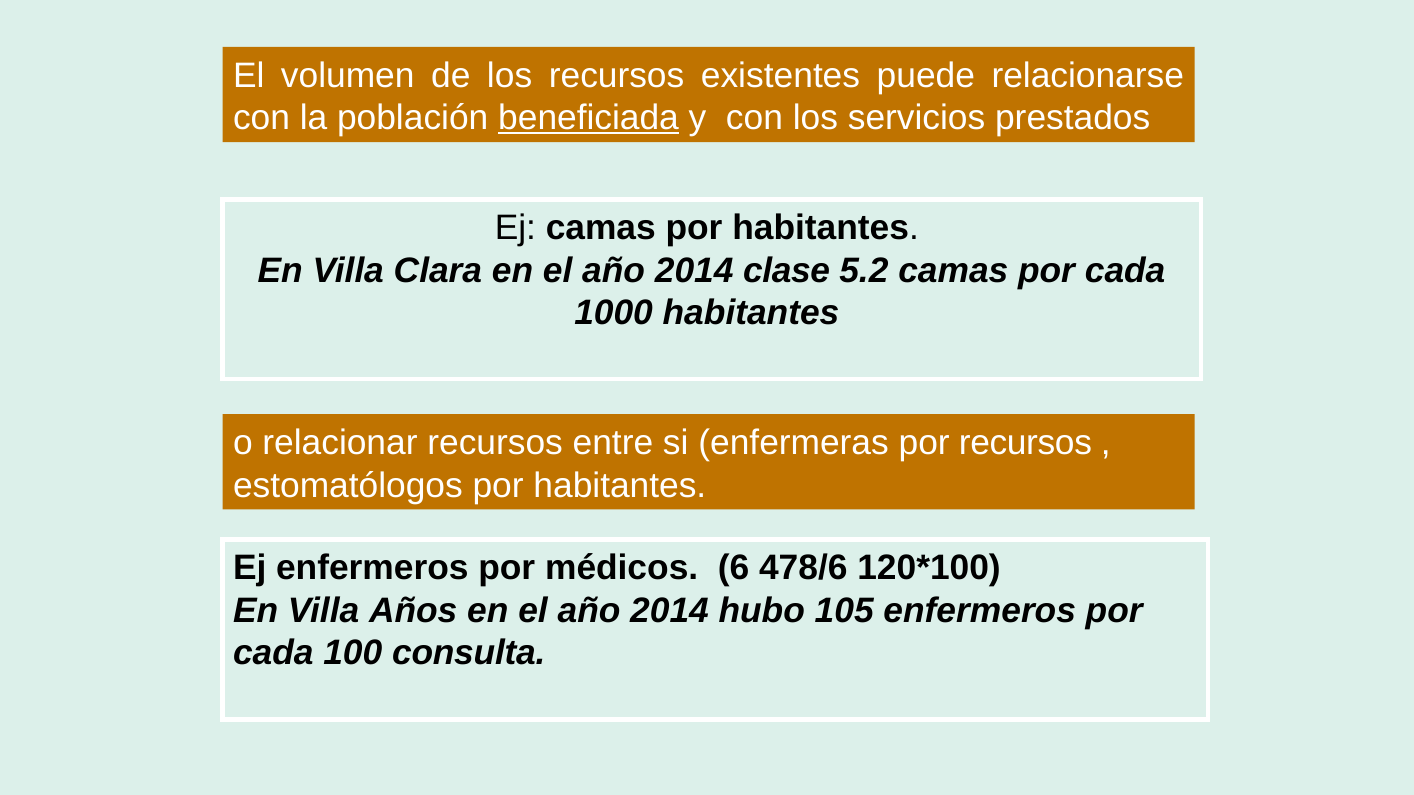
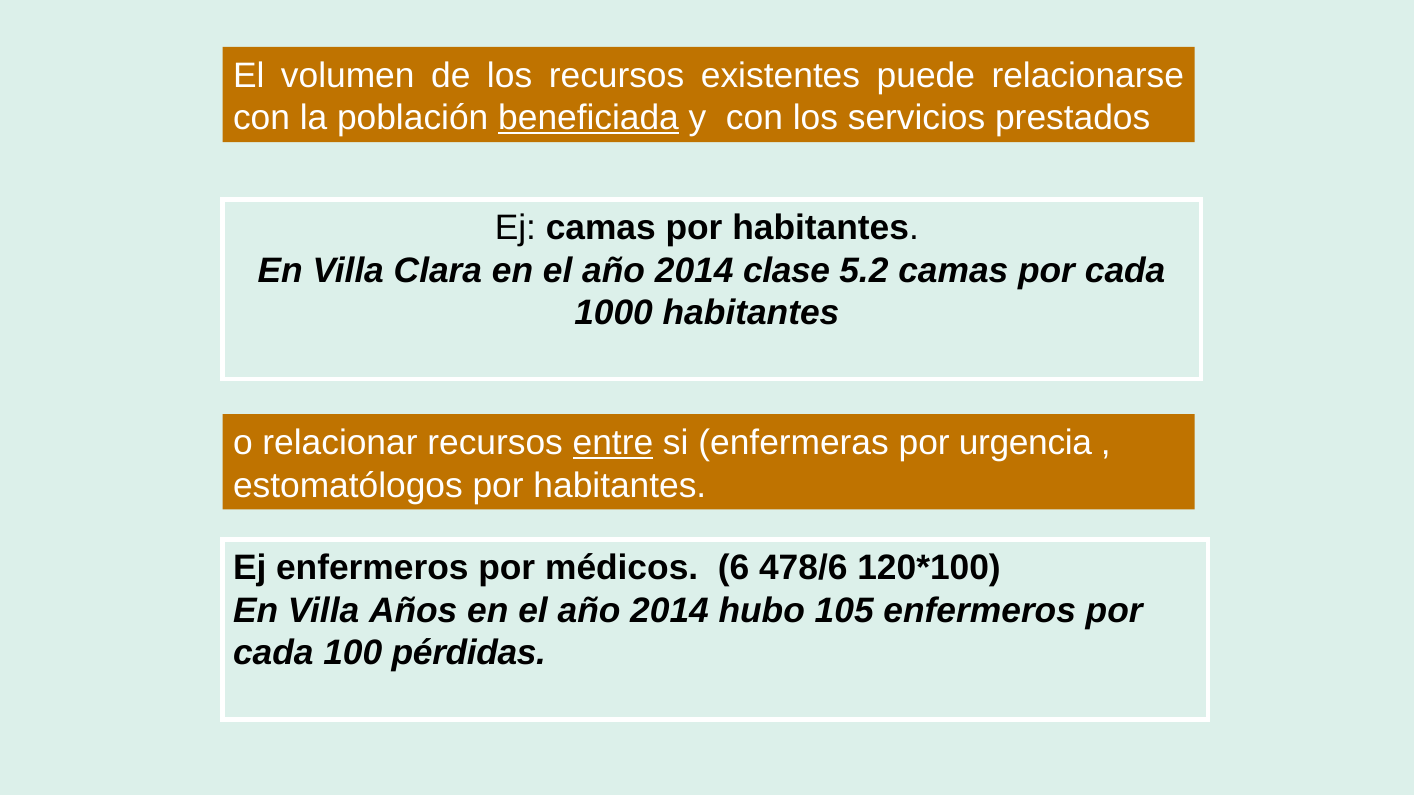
entre underline: none -> present
por recursos: recursos -> urgencia
consulta: consulta -> pérdidas
